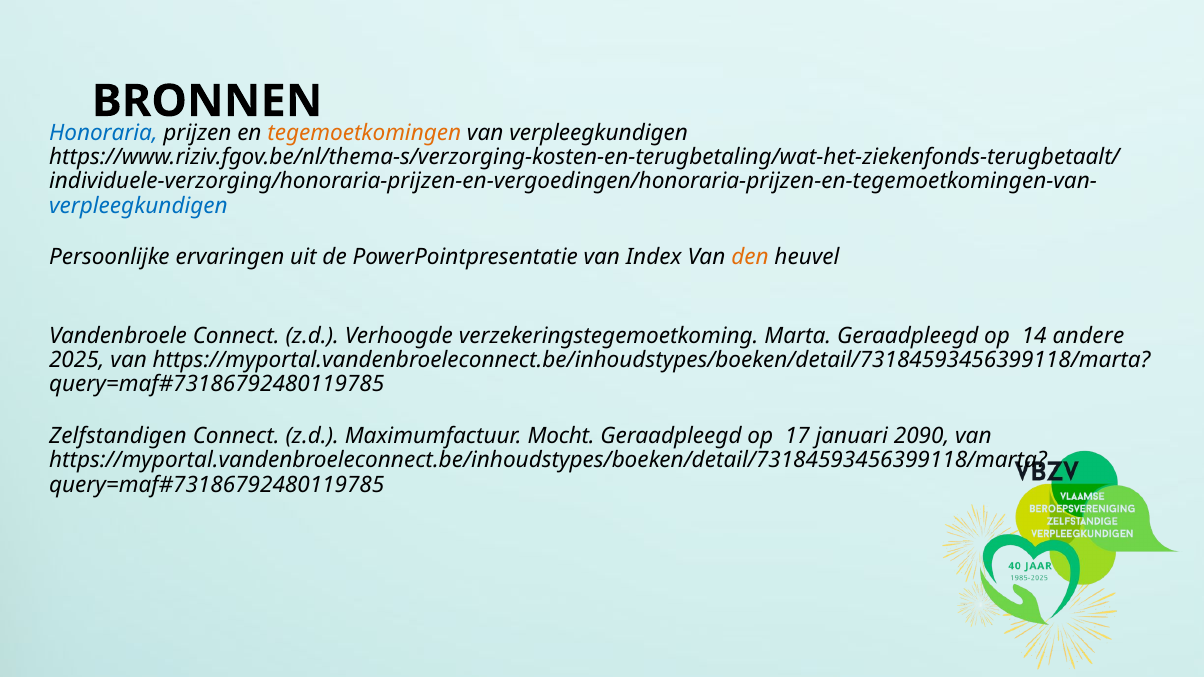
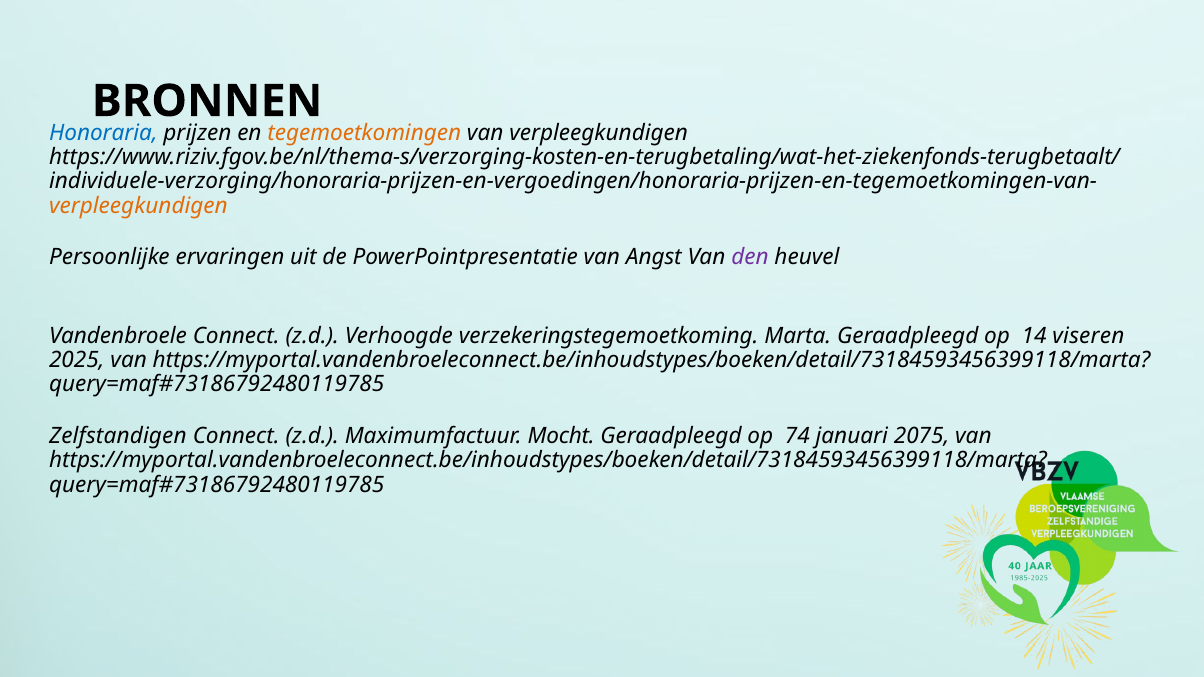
verpleegkundigen at (138, 206) colour: blue -> orange
Index: Index -> Angst
den colour: orange -> purple
andere: andere -> viseren
17: 17 -> 74
2090: 2090 -> 2075
